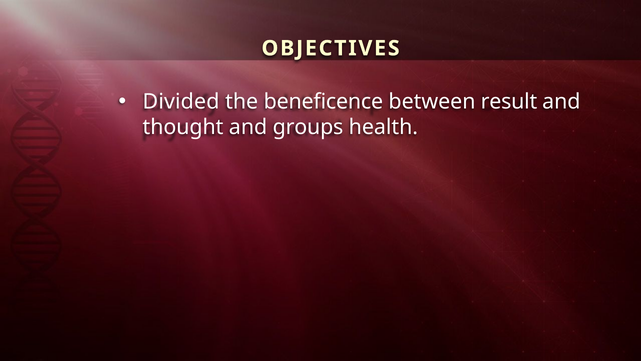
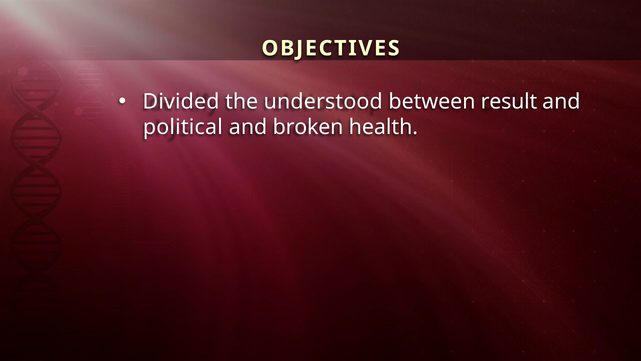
beneficence: beneficence -> understood
thought: thought -> political
groups: groups -> broken
